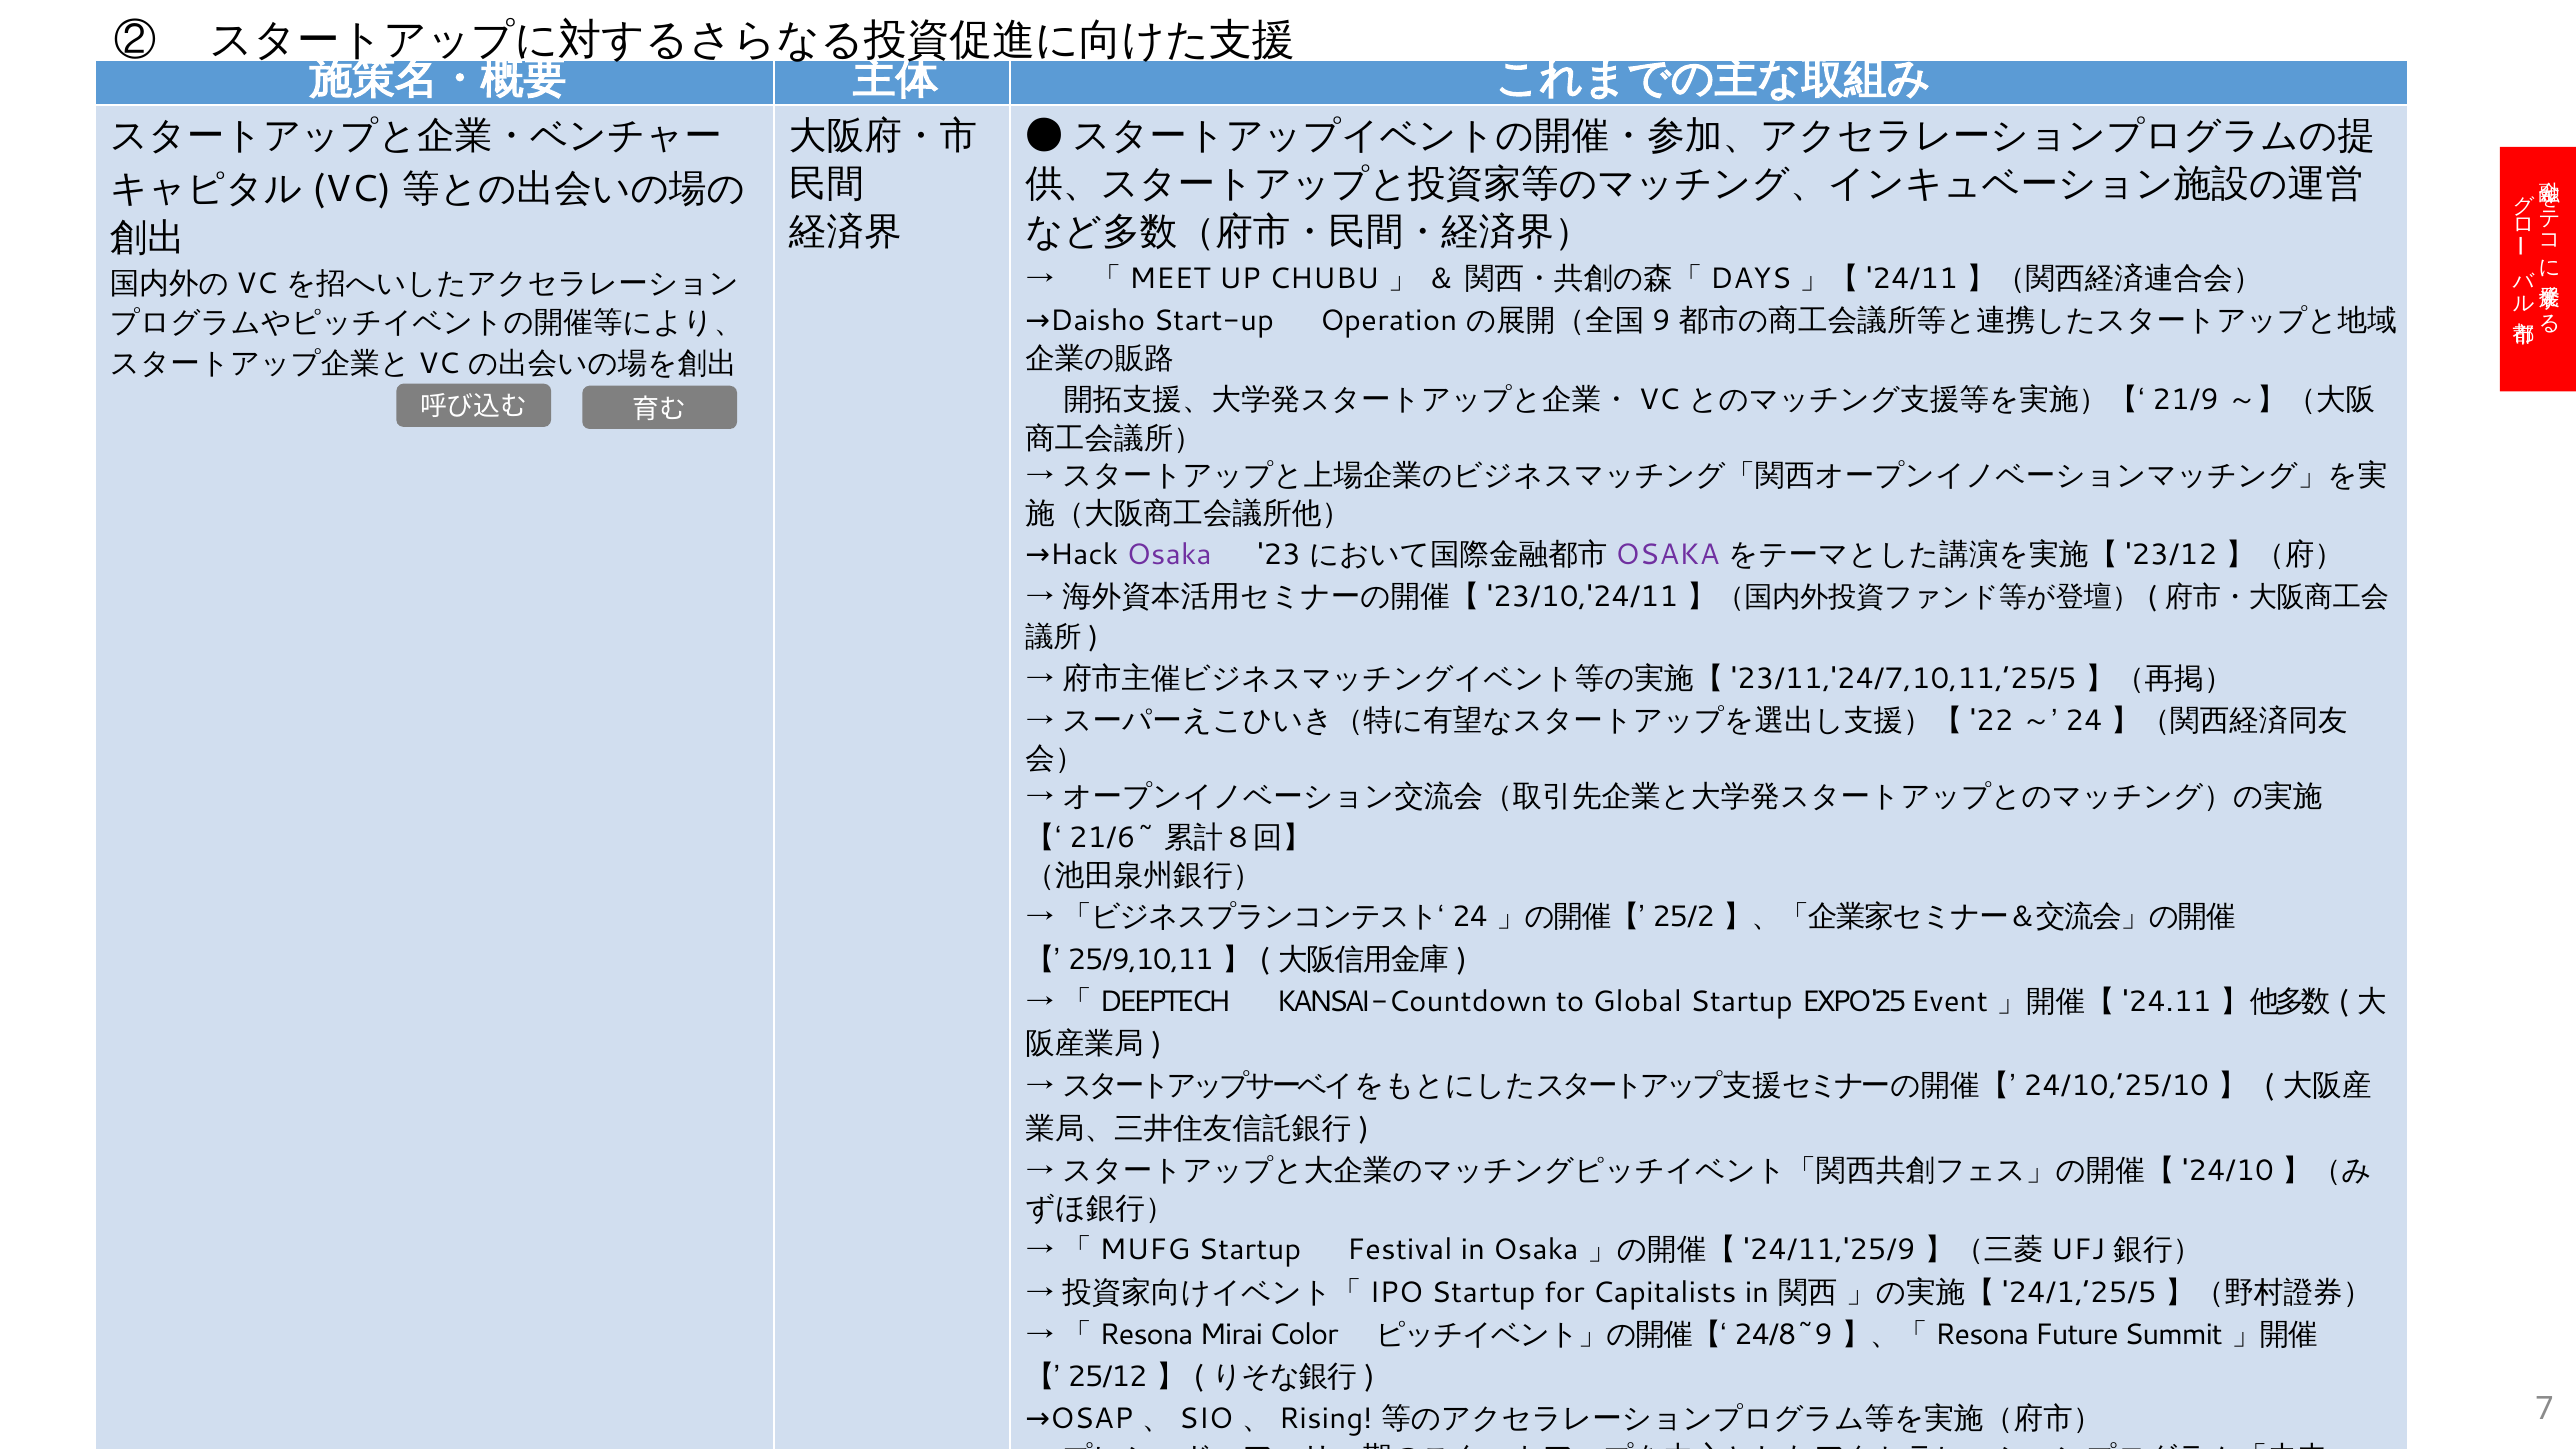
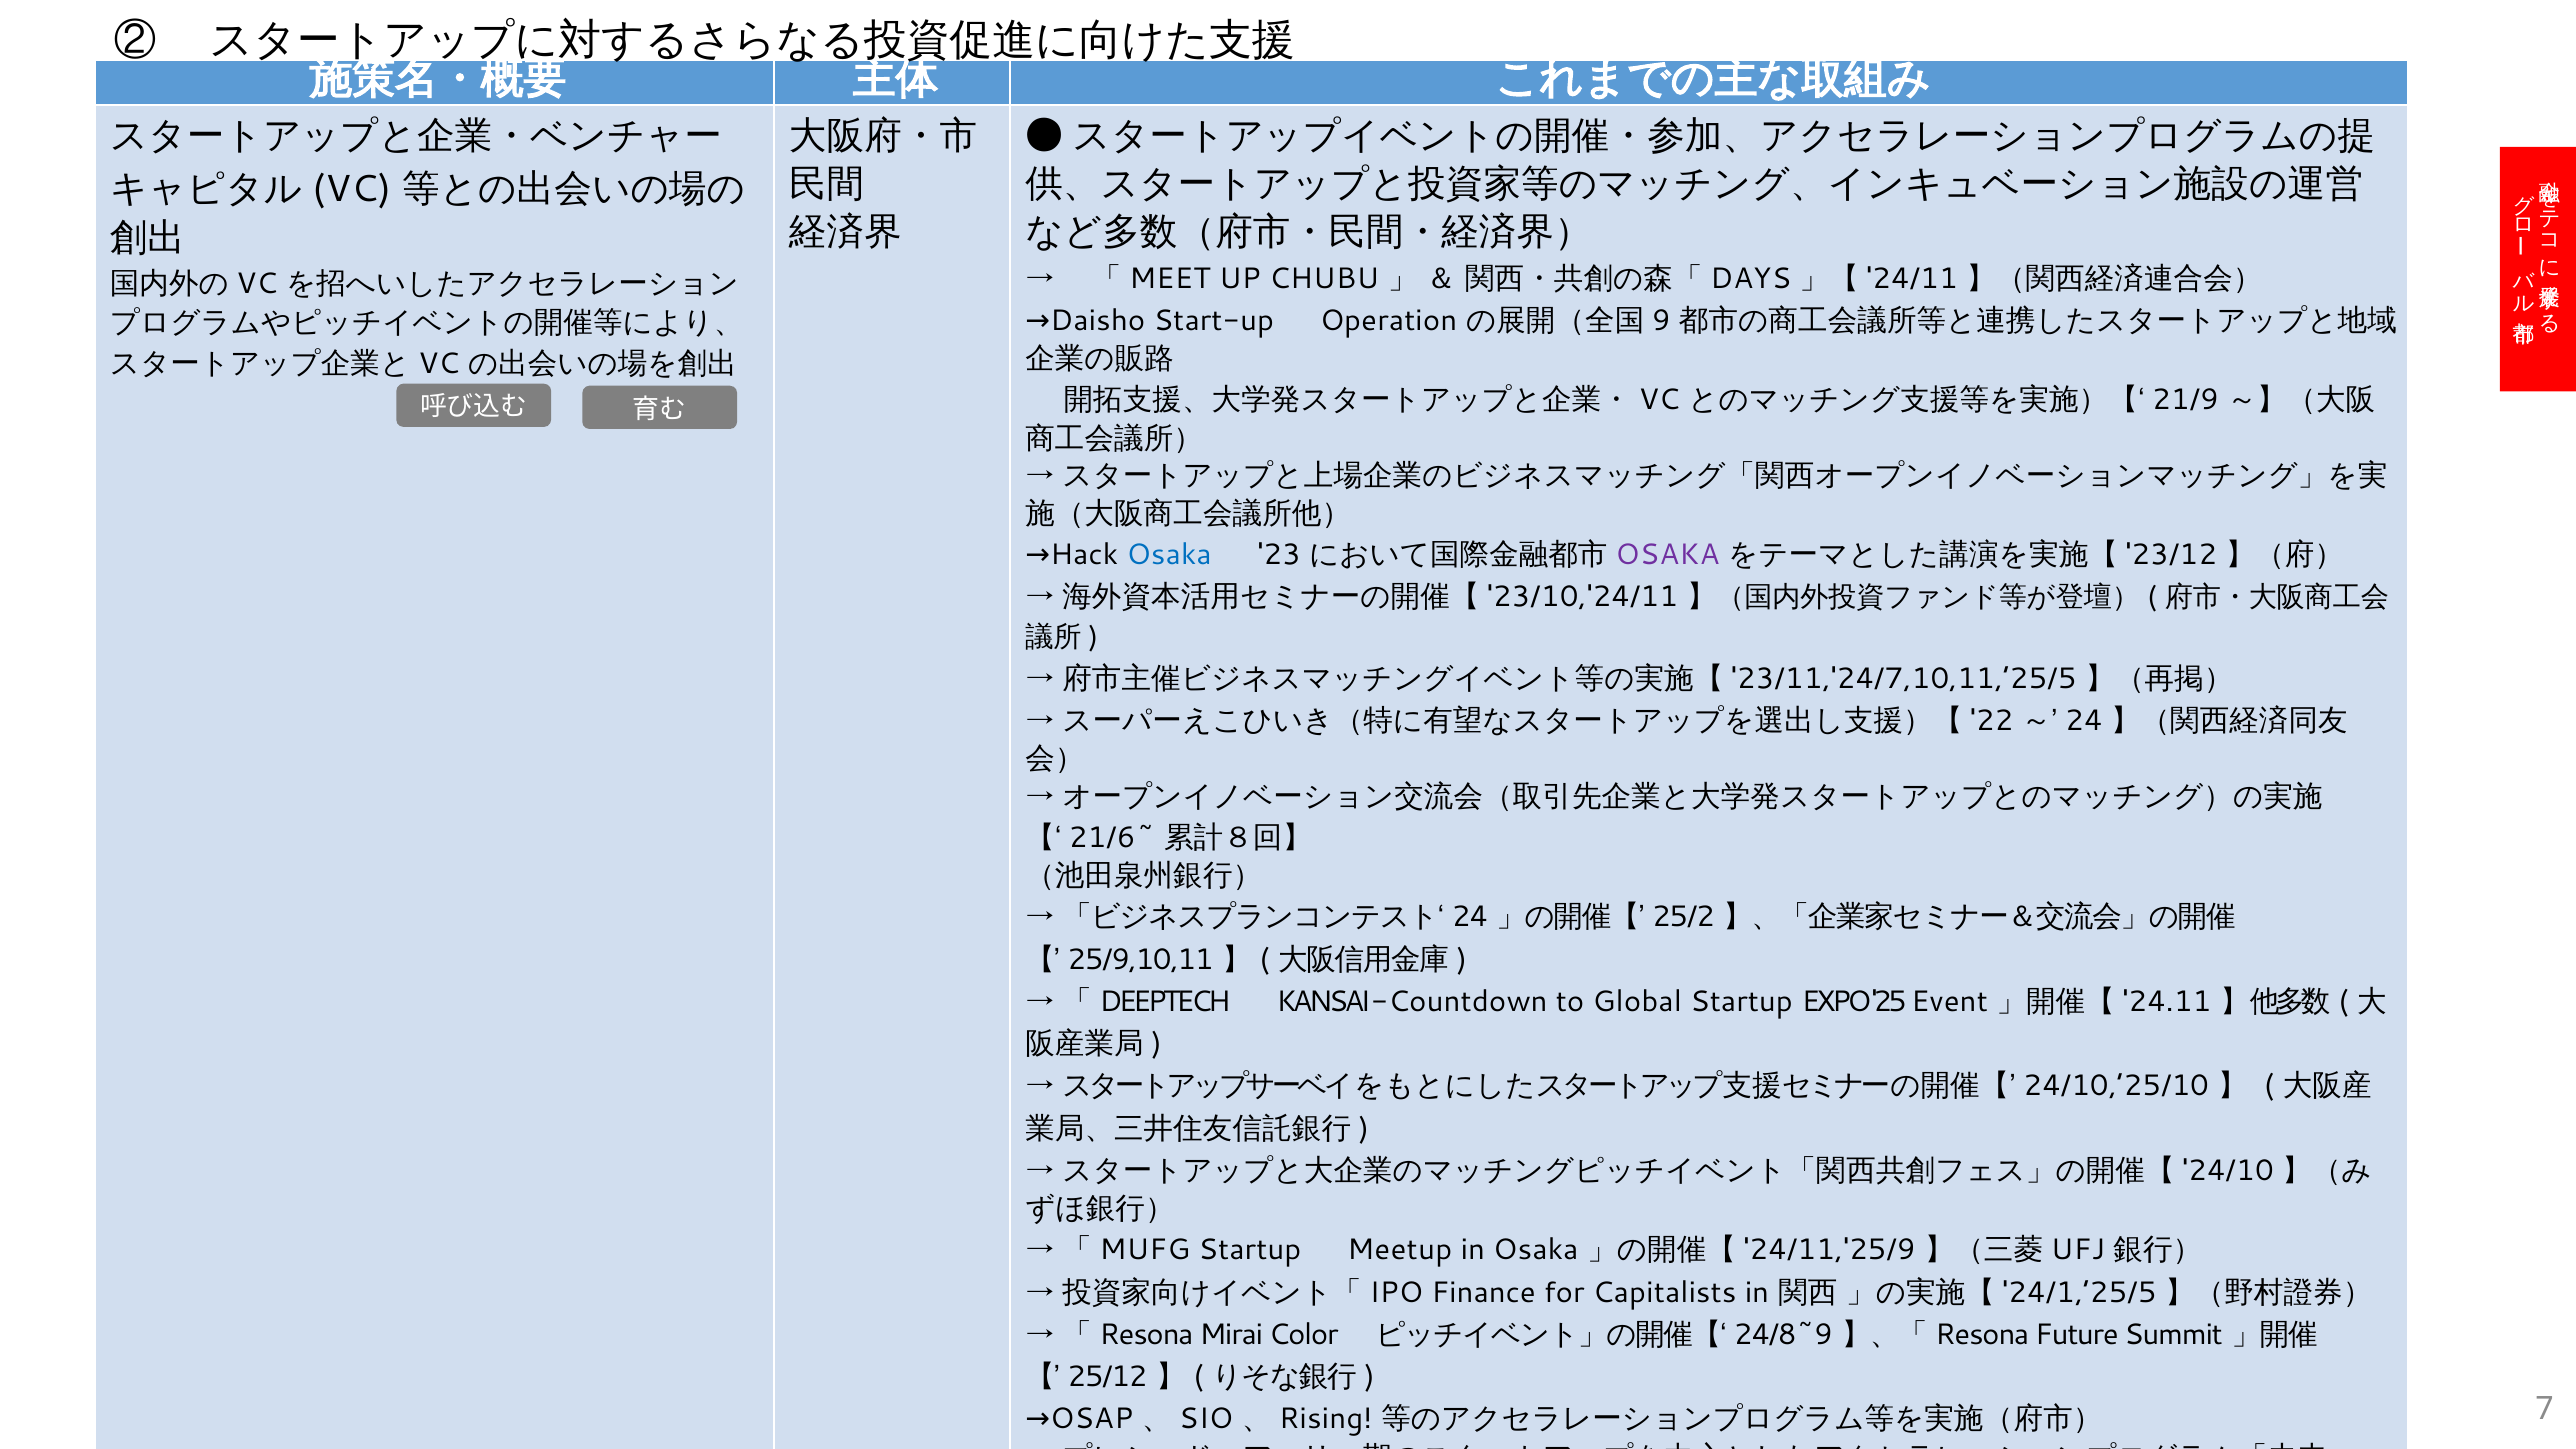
Osaka at (1169, 554) colour: purple -> blue
Festival: Festival -> Meetup
Startup at (1483, 1292): Startup -> Finance
